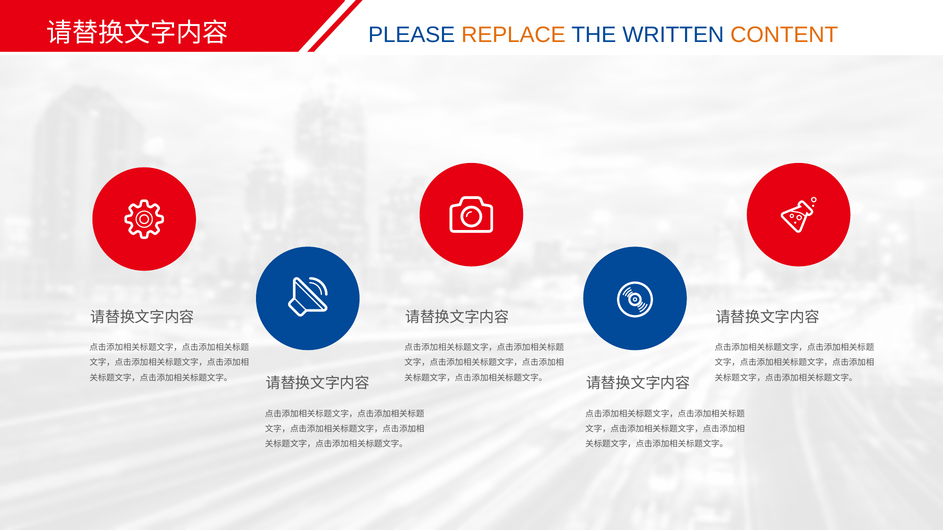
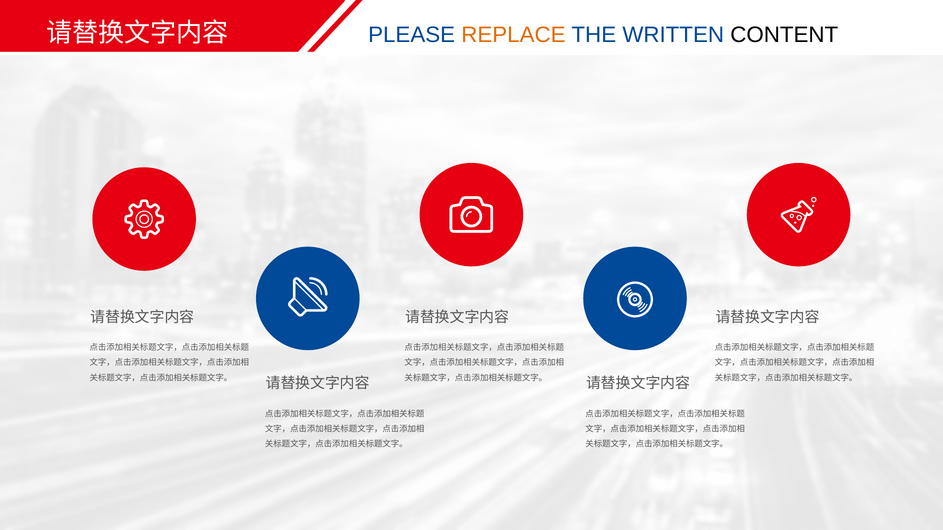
CONTENT colour: orange -> black
